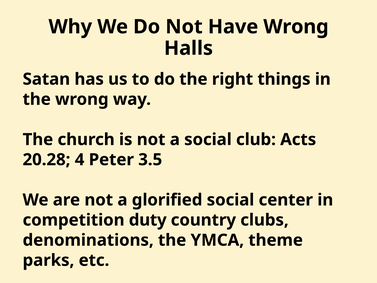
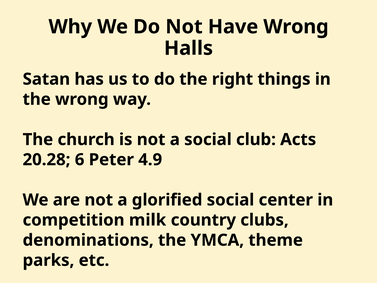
4: 4 -> 6
3.5: 3.5 -> 4.9
duty: duty -> milk
